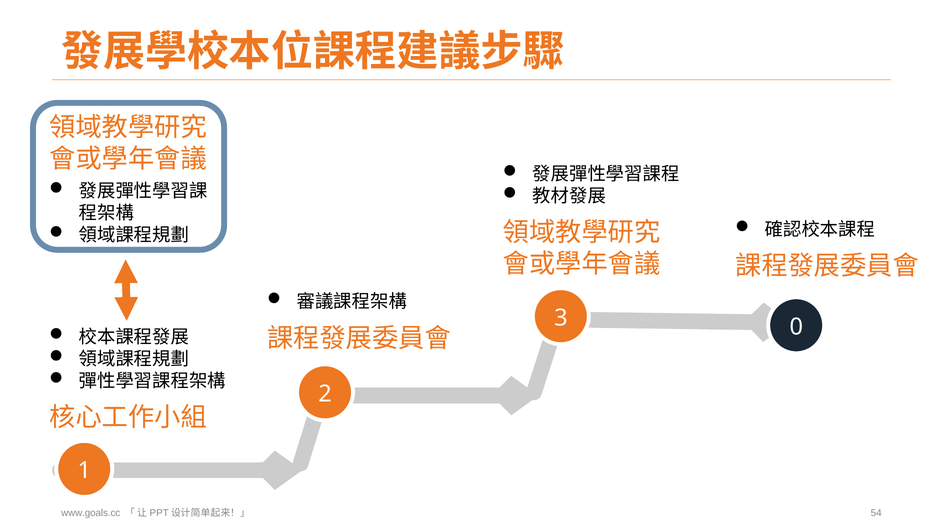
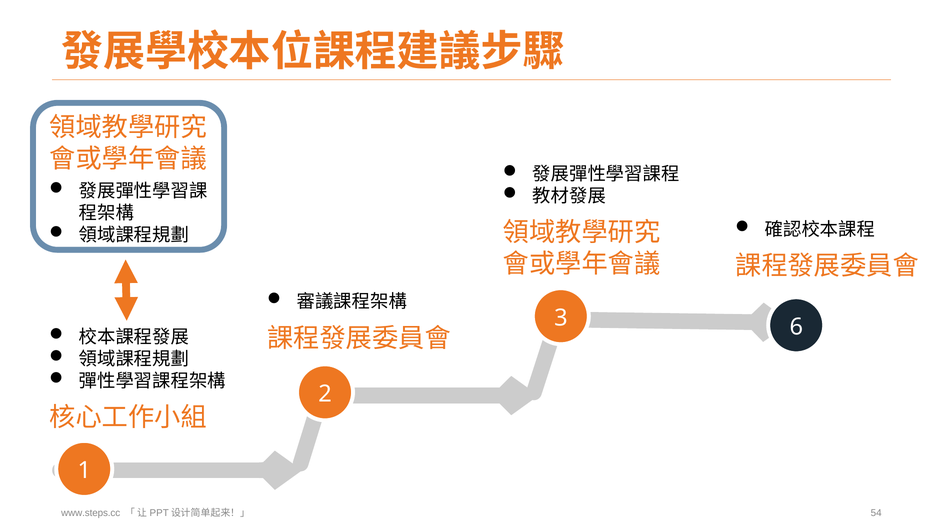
0: 0 -> 6
www.goals.cc: www.goals.cc -> www.steps.cc
